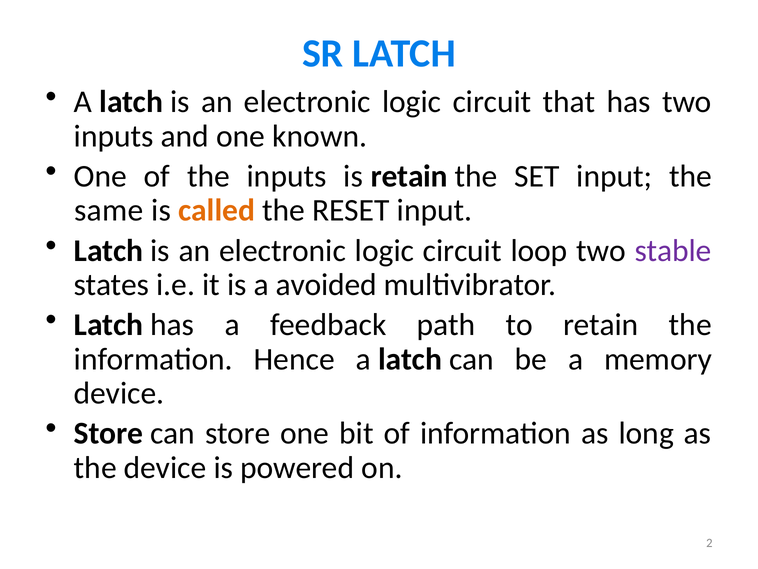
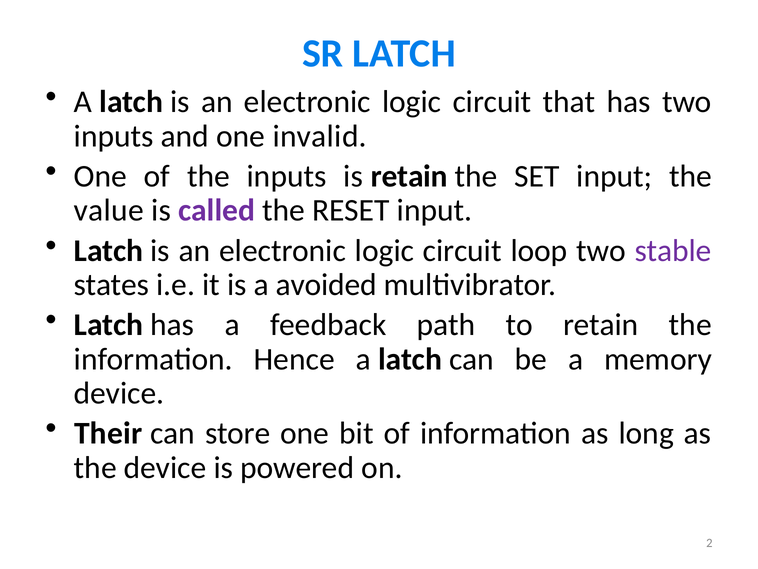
known: known -> invalid
same: same -> value
called colour: orange -> purple
Store at (109, 433): Store -> Their
